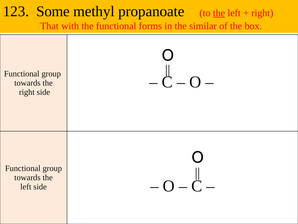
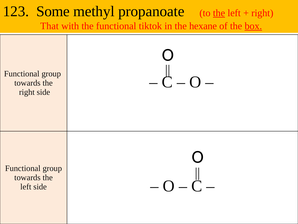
forms: forms -> tiktok
similar: similar -> hexane
box underline: none -> present
